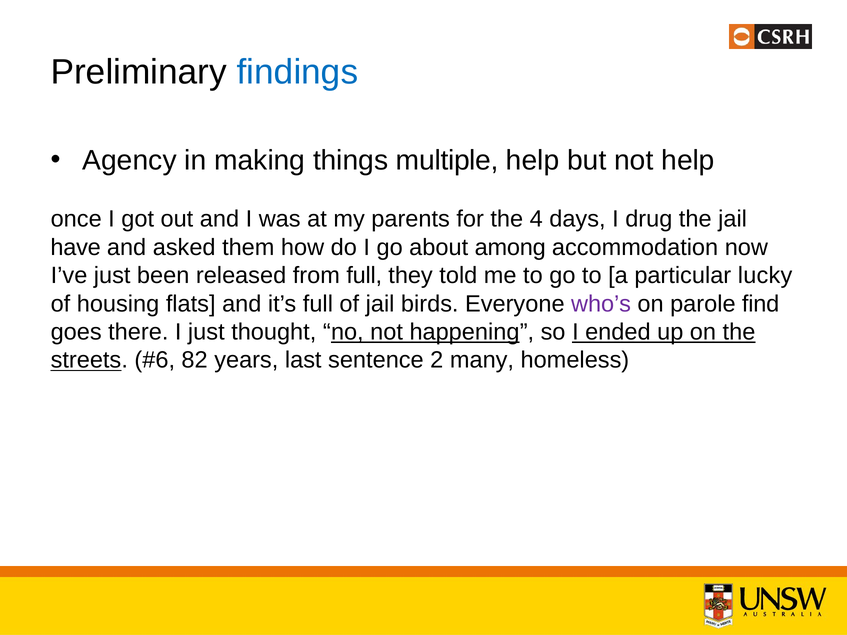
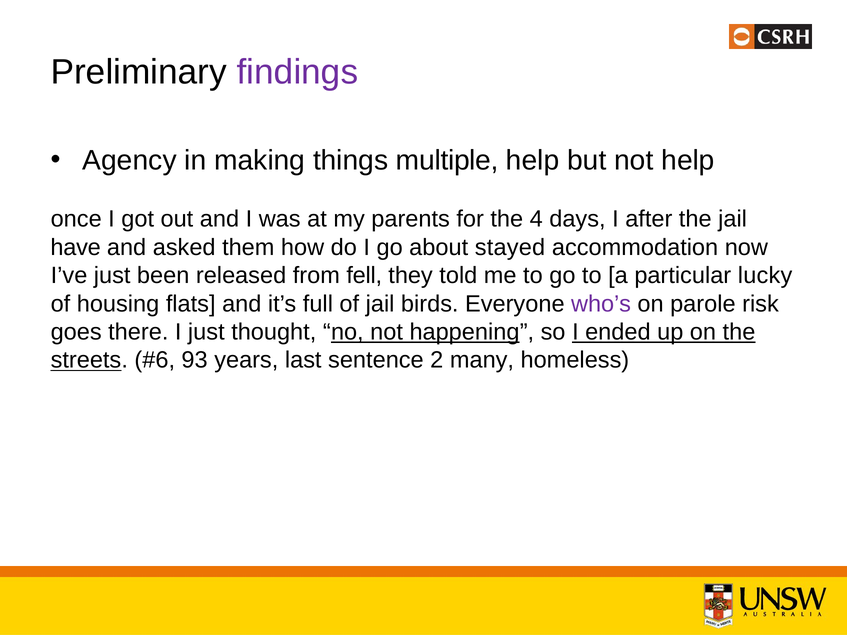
findings colour: blue -> purple
drug: drug -> after
among: among -> stayed
from full: full -> fell
find: find -> risk
82: 82 -> 93
